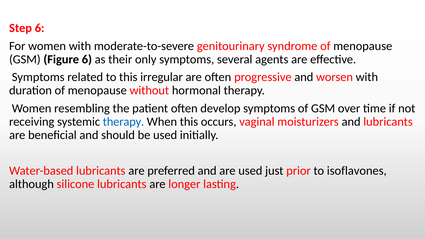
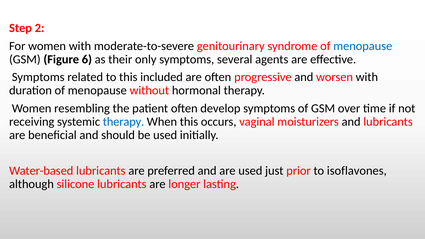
Step 6: 6 -> 2
menopause at (363, 46) colour: black -> blue
irregular: irregular -> included
